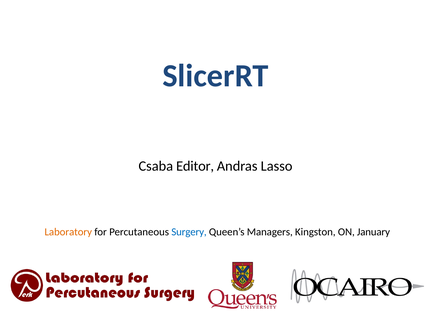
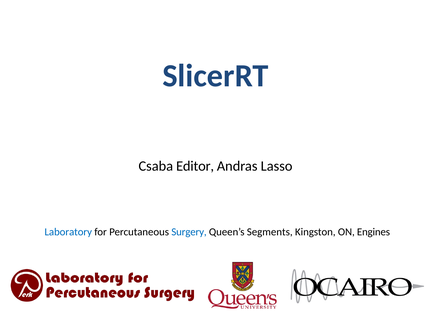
Laboratory colour: orange -> blue
Managers: Managers -> Segments
January: January -> Engines
